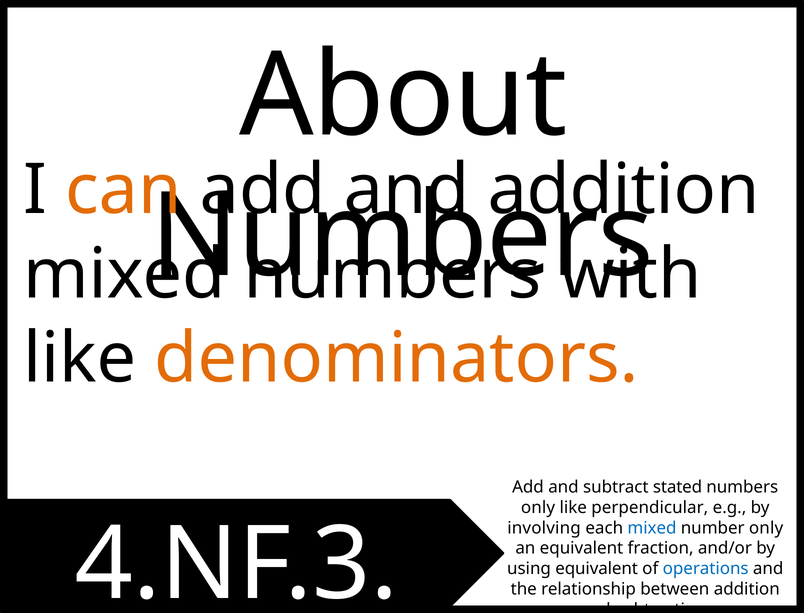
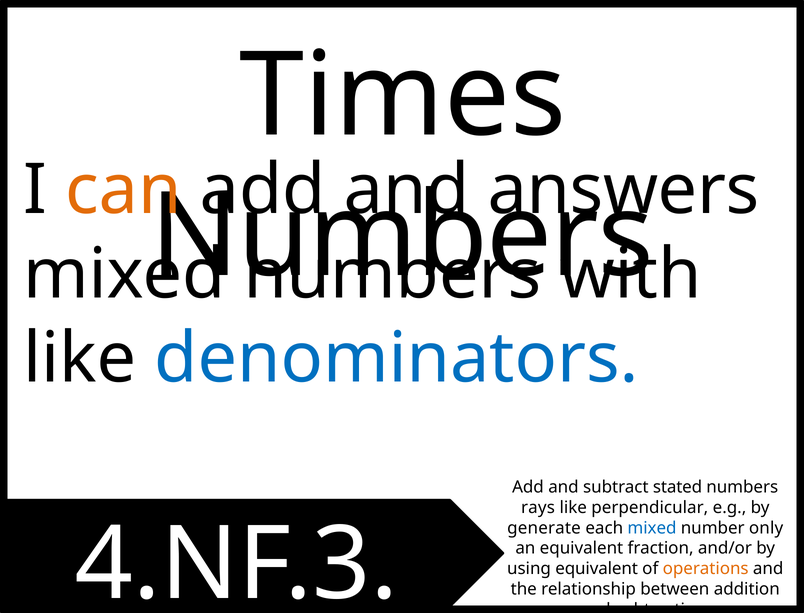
About: About -> Times
addition at (624, 190): addition -> answers
denominators colour: orange -> blue
only at (538, 507): only -> rays
involving: involving -> generate
operations colour: blue -> orange
